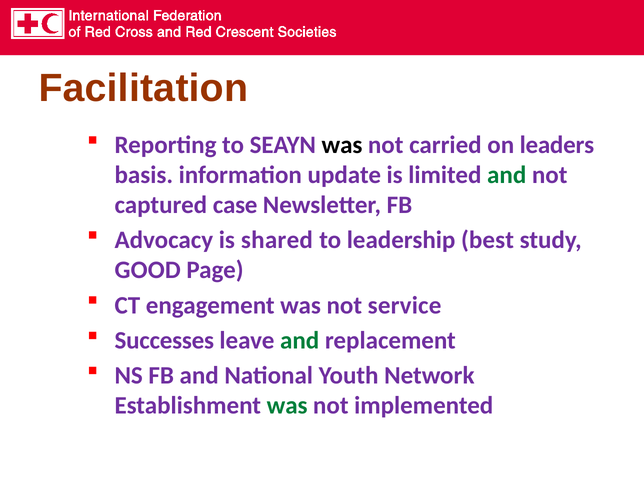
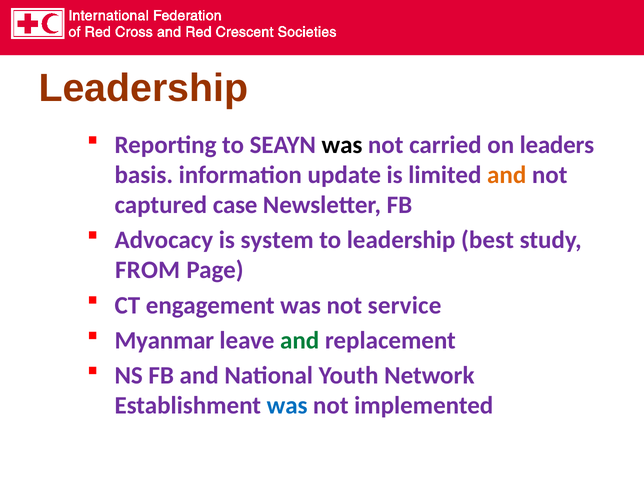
Facilitation at (143, 88): Facilitation -> Leadership
and at (507, 175) colour: green -> orange
shared: shared -> system
GOOD: GOOD -> FROM
Successes: Successes -> Myanmar
was at (287, 405) colour: green -> blue
